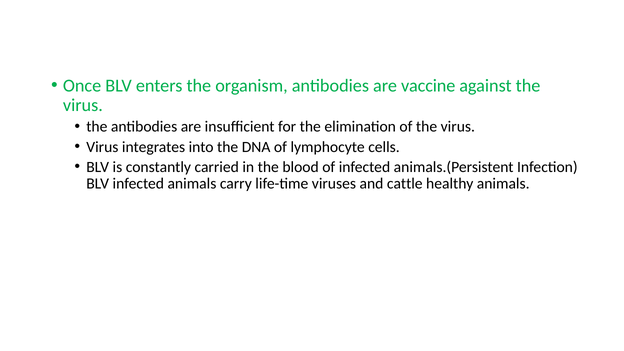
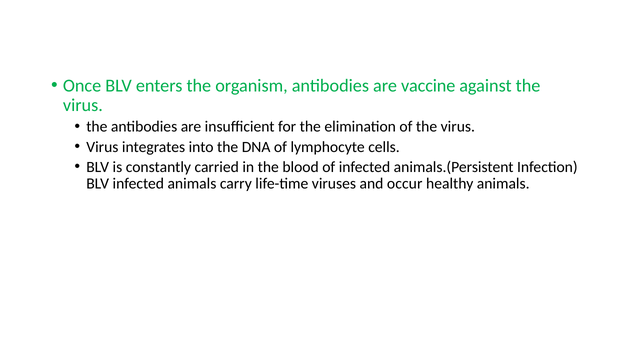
cattle: cattle -> occur
